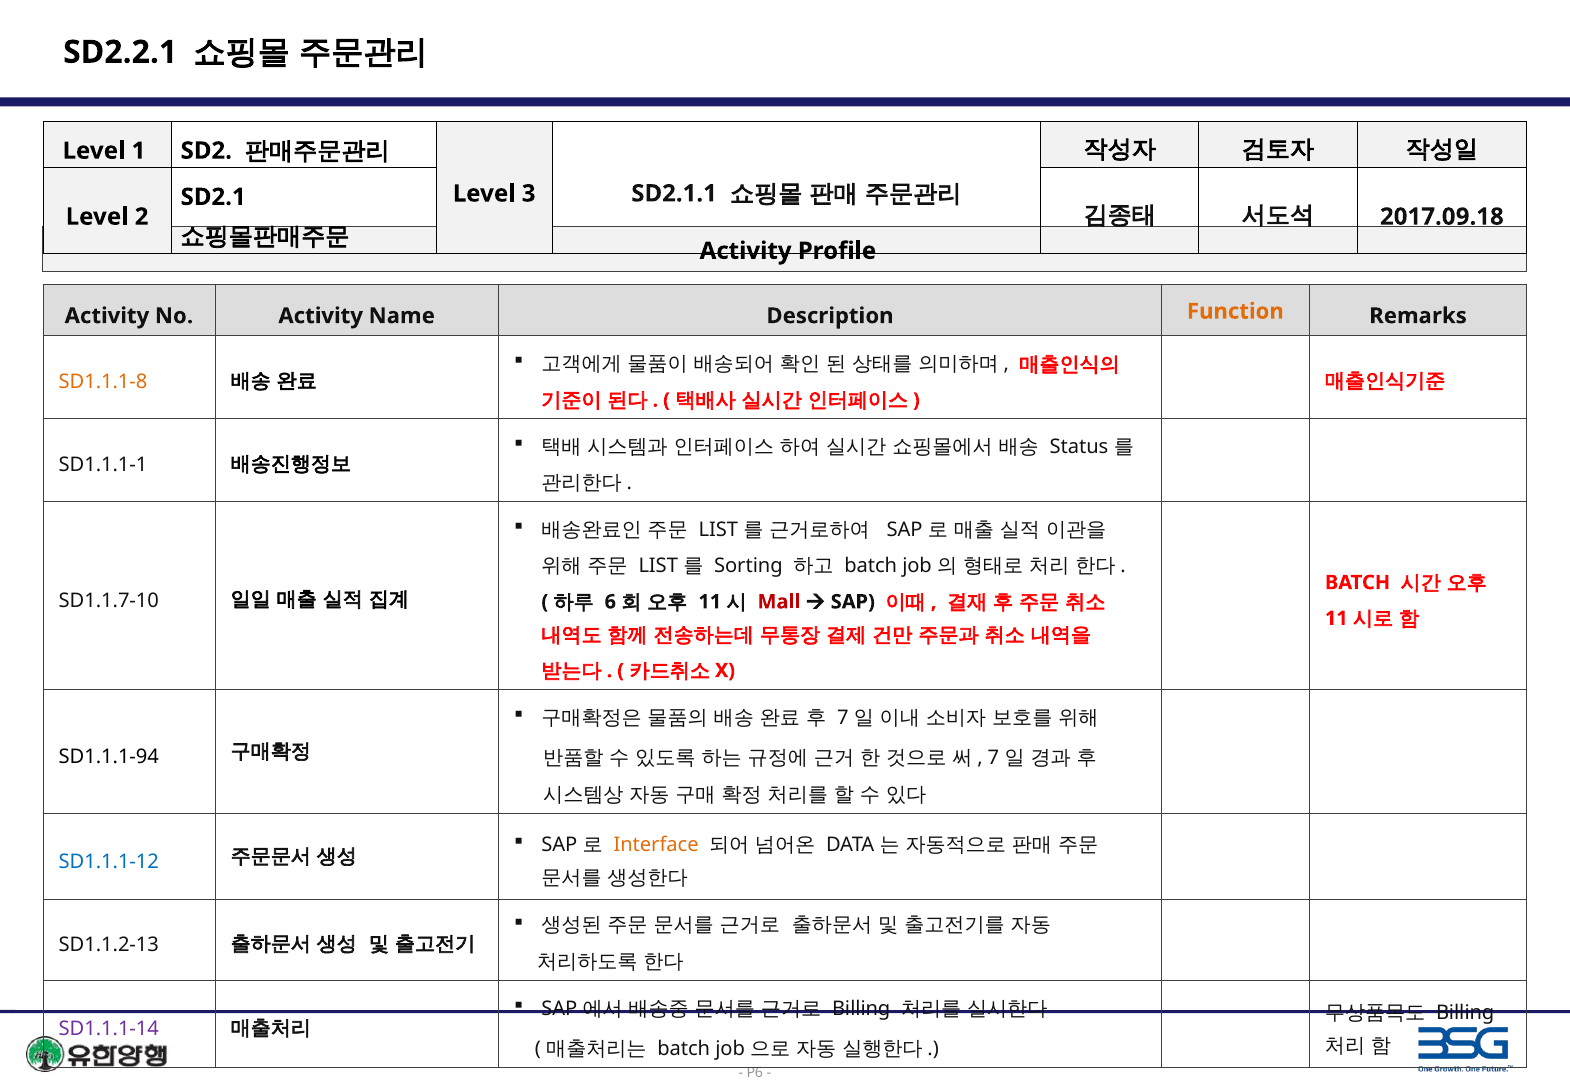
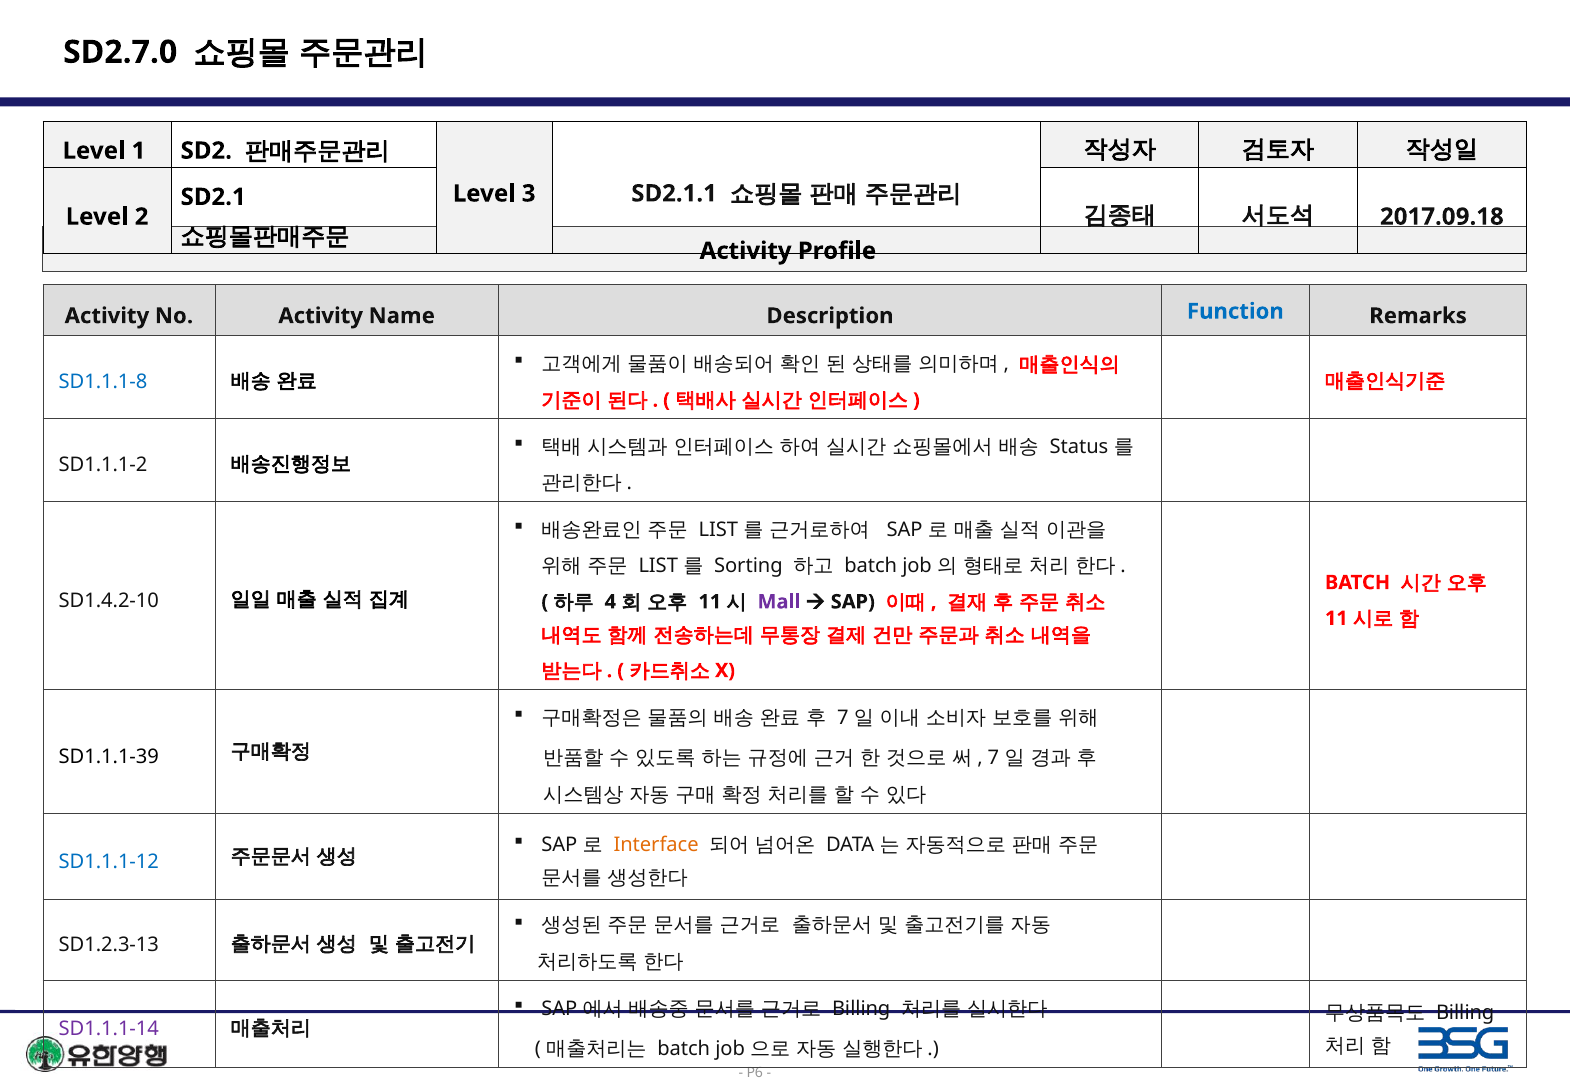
SD2.2.1: SD2.2.1 -> SD2.7.0
Function colour: orange -> blue
SD1.1.1-8 colour: orange -> blue
SD1.1.1-1: SD1.1.1-1 -> SD1.1.1-2
SD1.1.7-10: SD1.1.7-10 -> SD1.4.2-10
6: 6 -> 4
Mall colour: red -> purple
SD1.1.1-94: SD1.1.1-94 -> SD1.1.1-39
SD1.1.2-13: SD1.1.2-13 -> SD1.2.3-13
